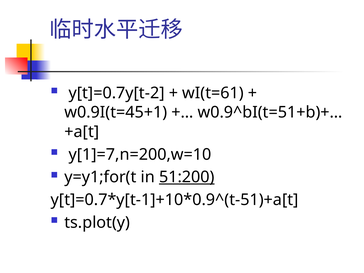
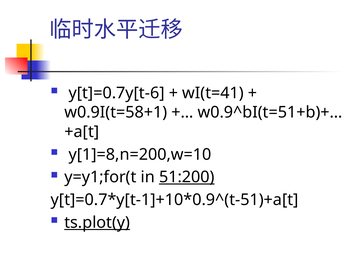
y[t]=0.7y[t-2: y[t]=0.7y[t-2 -> y[t]=0.7y[t-6
wI(t=61: wI(t=61 -> wI(t=41
w0.9I(t=45+1: w0.9I(t=45+1 -> w0.9I(t=58+1
y[1]=7,n=200,w=10: y[1]=7,n=200,w=10 -> y[1]=8,n=200,w=10
ts.plot(y underline: none -> present
